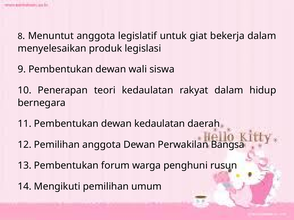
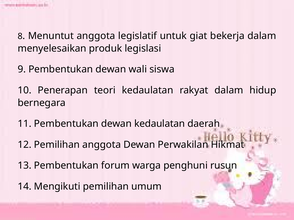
Bangsa: Bangsa -> Hikmat
